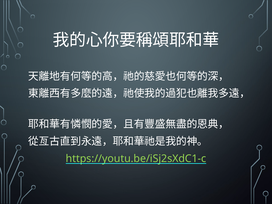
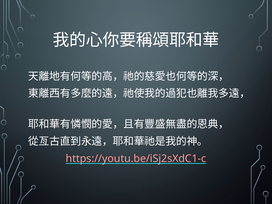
https://youtu.be/iSj2sXdC1-c colour: light green -> pink
